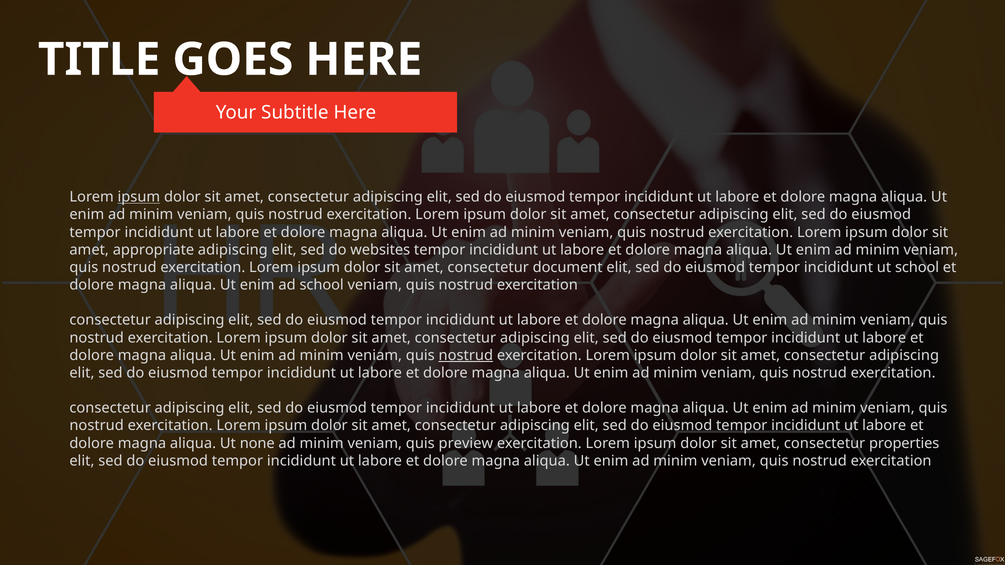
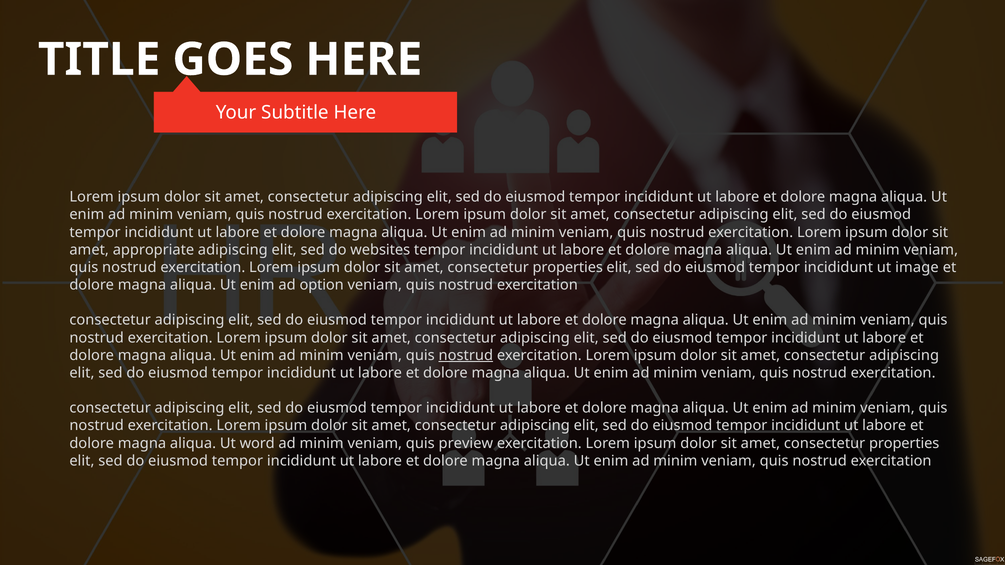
ipsum at (139, 197) underline: present -> none
document at (568, 267): document -> properties
ut school: school -> image
ad school: school -> option
none: none -> word
